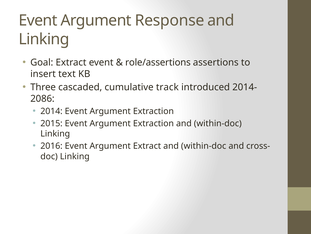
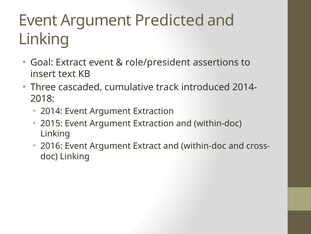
Response: Response -> Predicted
role/assertions: role/assertions -> role/president
2086: 2086 -> 2018
